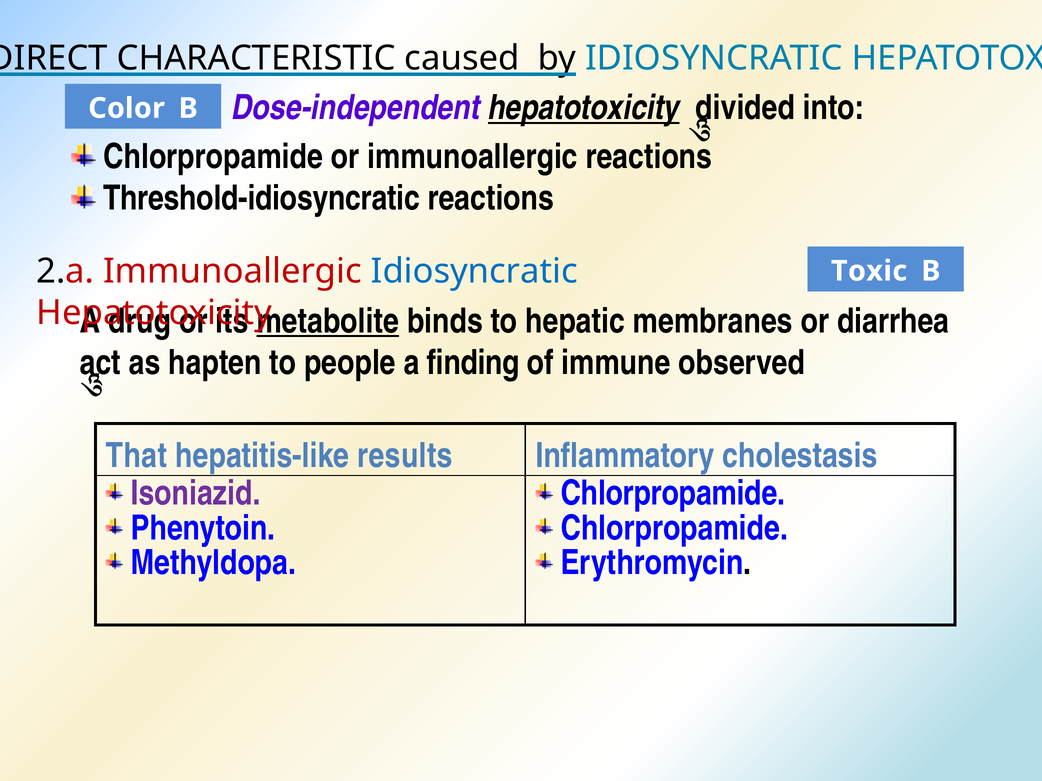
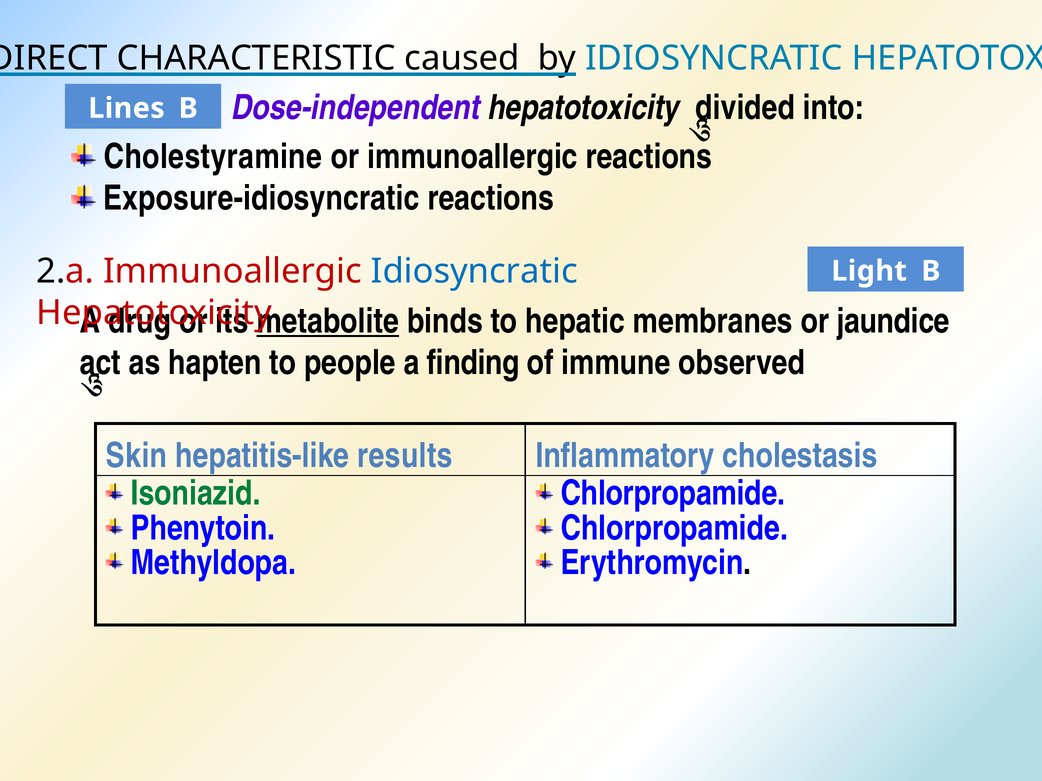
hepatotoxicity at (584, 108) underline: present -> none
Color: Color -> Lines
Chlorpropamide at (213, 157): Chlorpropamide -> Cholestyramine
Threshold-idiosyncratic: Threshold-idiosyncratic -> Exposure-idiosyncratic
Toxic: Toxic -> Light
diarrhea: diarrhea -> jaundice
That: That -> Skin
Isoniazid colour: purple -> green
